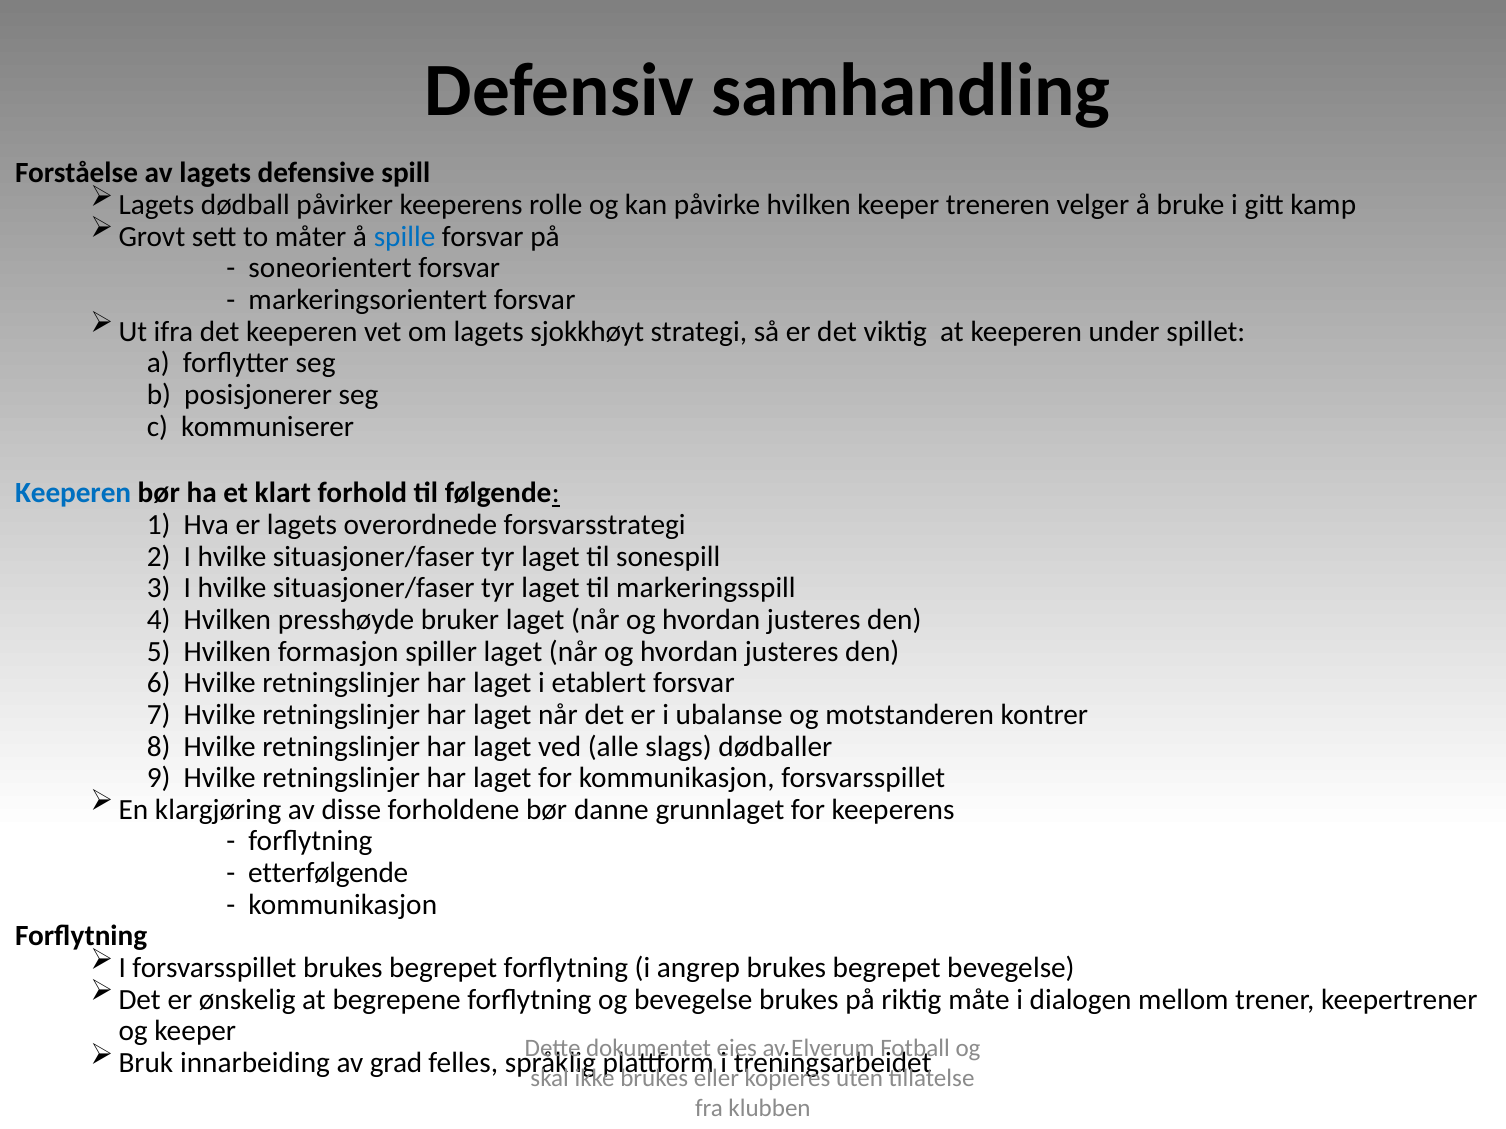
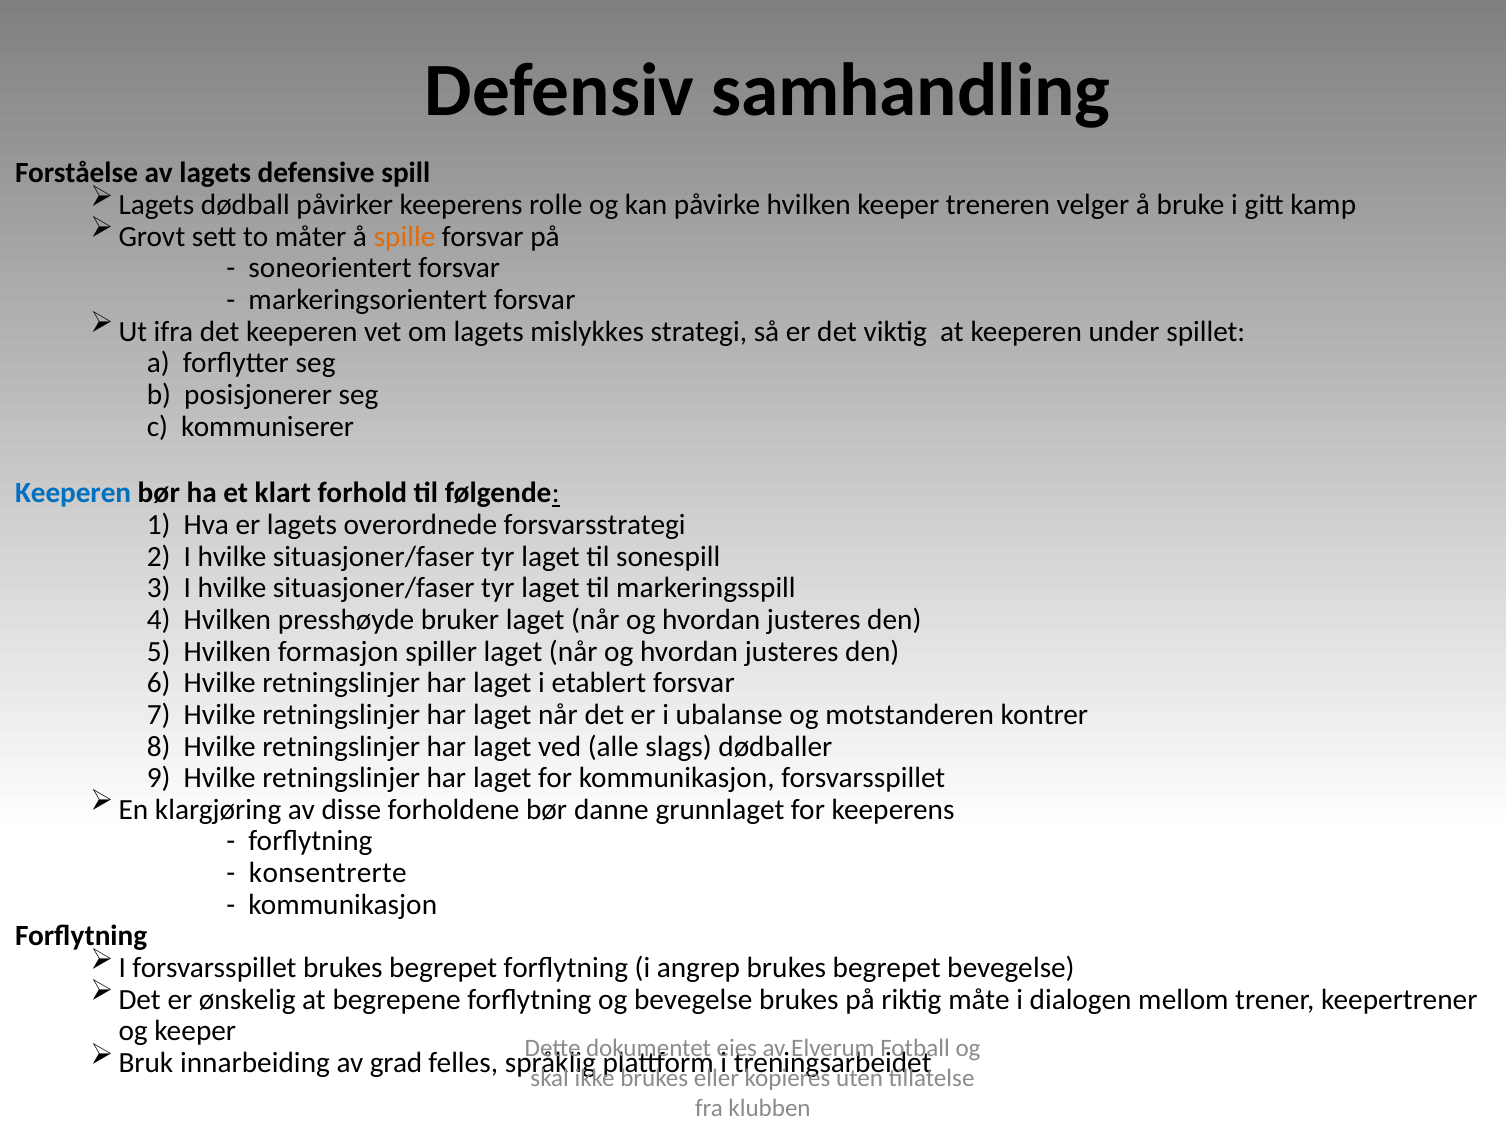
spille colour: blue -> orange
sjokkhøyt: sjokkhøyt -> mislykkes
etterfølgende: etterfølgende -> konsentrerte
